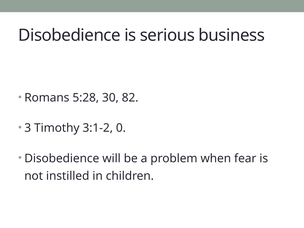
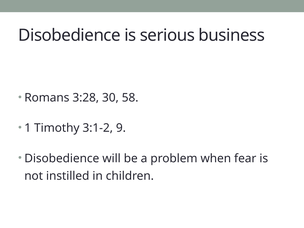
5:28: 5:28 -> 3:28
82: 82 -> 58
3: 3 -> 1
0: 0 -> 9
